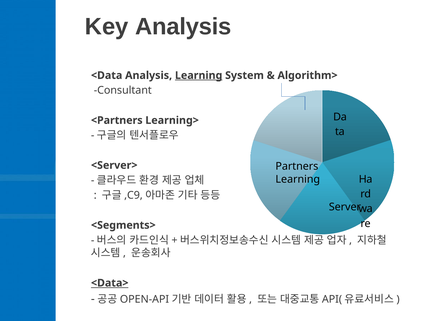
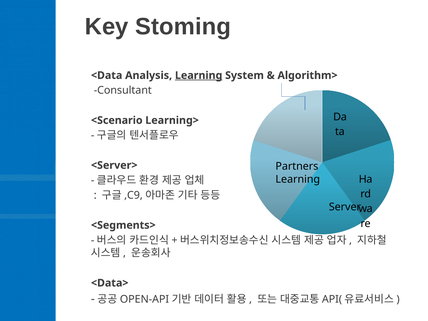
Key Analysis: Analysis -> Stoming
<Partners: <Partners -> <Scenario
<Data> underline: present -> none
